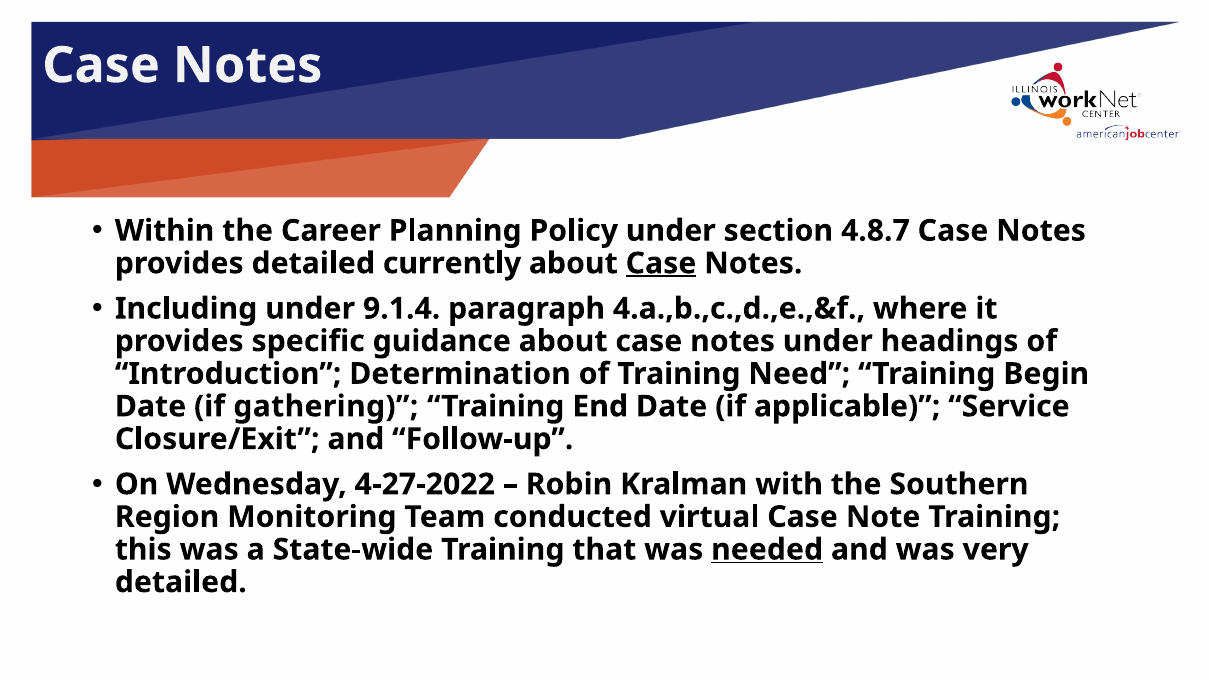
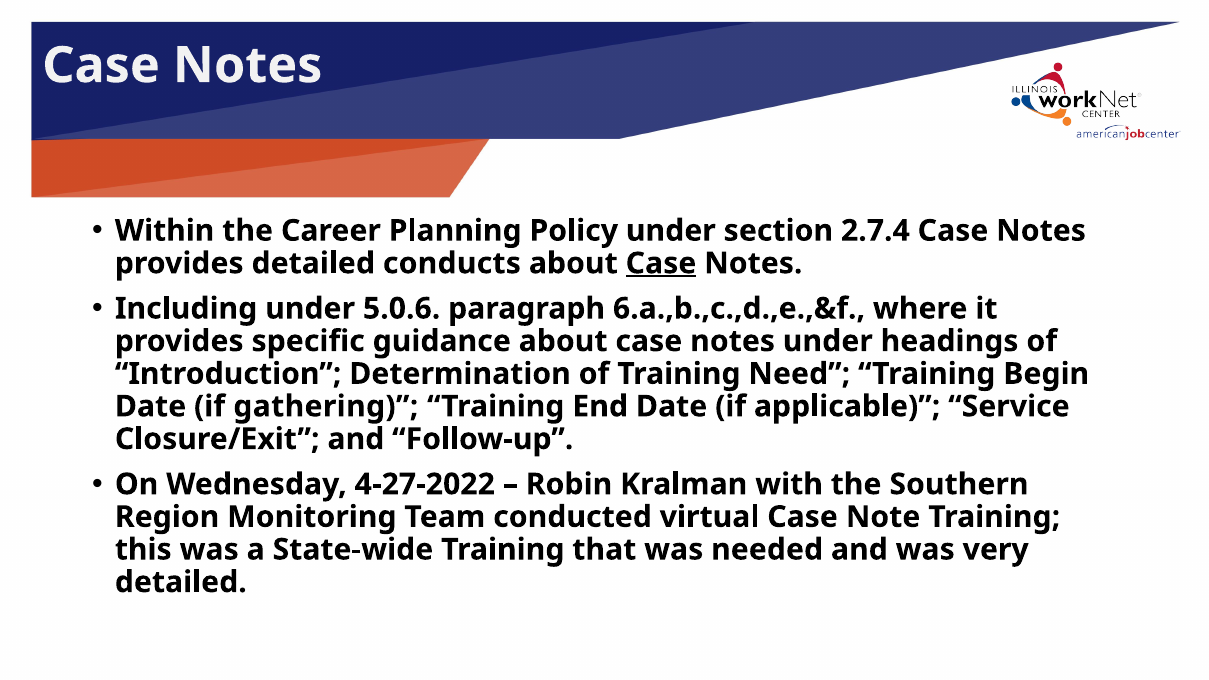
4.8.7: 4.8.7 -> 2.7.4
currently: currently -> conducts
9.1.4: 9.1.4 -> 5.0.6
4.a.,b.,c.,d.,e.,&f: 4.a.,b.,c.,d.,e.,&f -> 6.a.,b.,c.,d.,e.,&f
needed underline: present -> none
